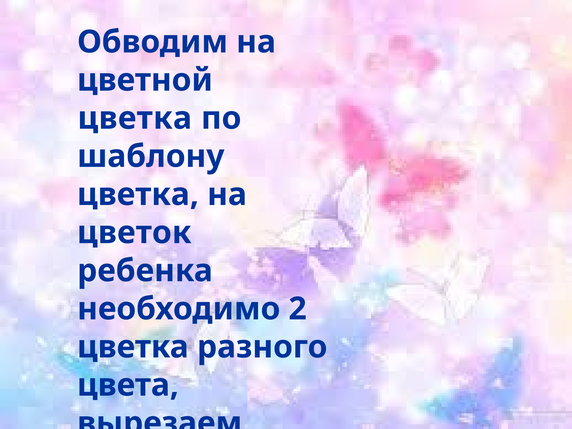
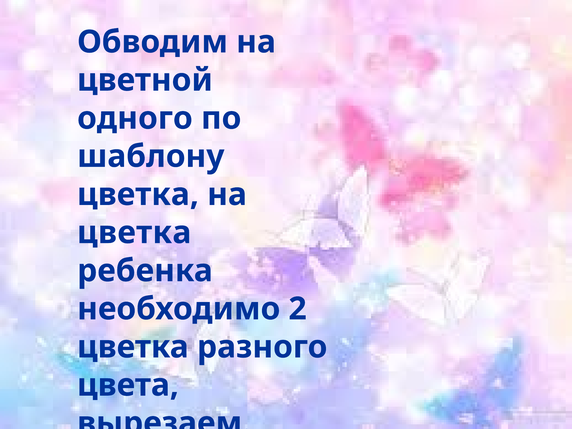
цветка at (135, 118): цветка -> одного
цветок at (134, 233): цветок -> цветка
